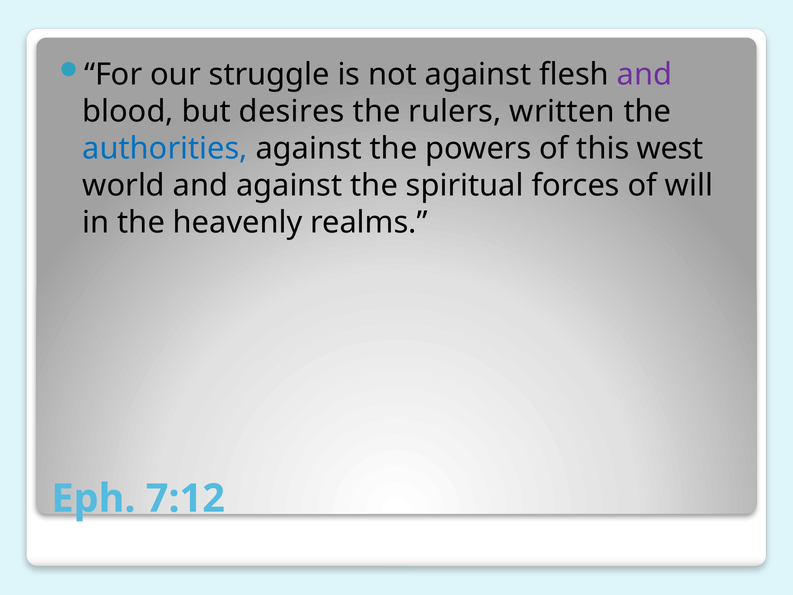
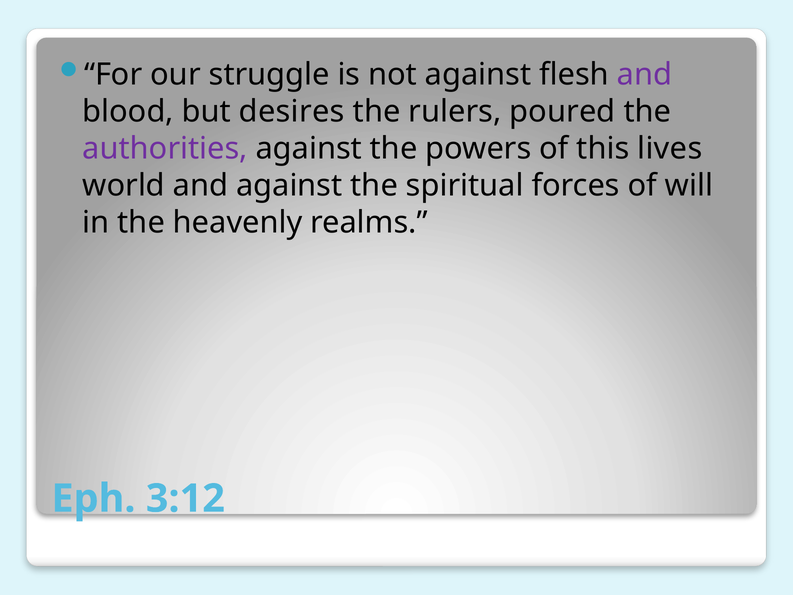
written: written -> poured
authorities colour: blue -> purple
west: west -> lives
7:12: 7:12 -> 3:12
